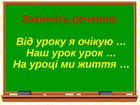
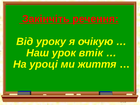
урок урок: урок -> втік
